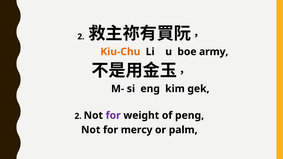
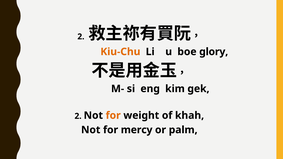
army: army -> glory
for at (113, 116) colour: purple -> orange
peng: peng -> khah
